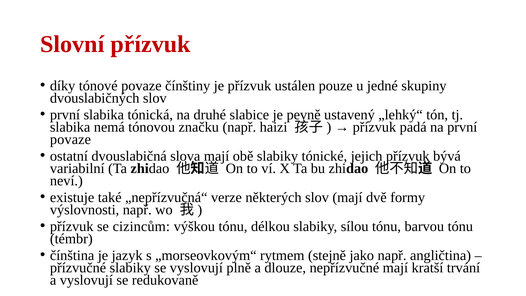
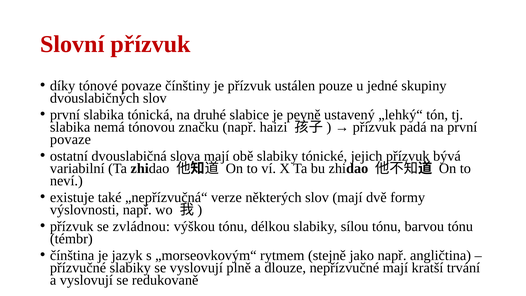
cizincům: cizincům -> zvládnou
